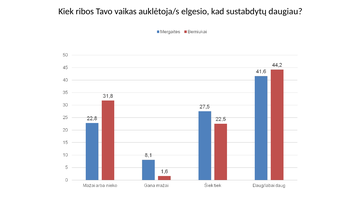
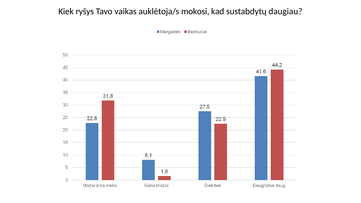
ribos: ribos -> ryšys
elgesio: elgesio -> mokosi
